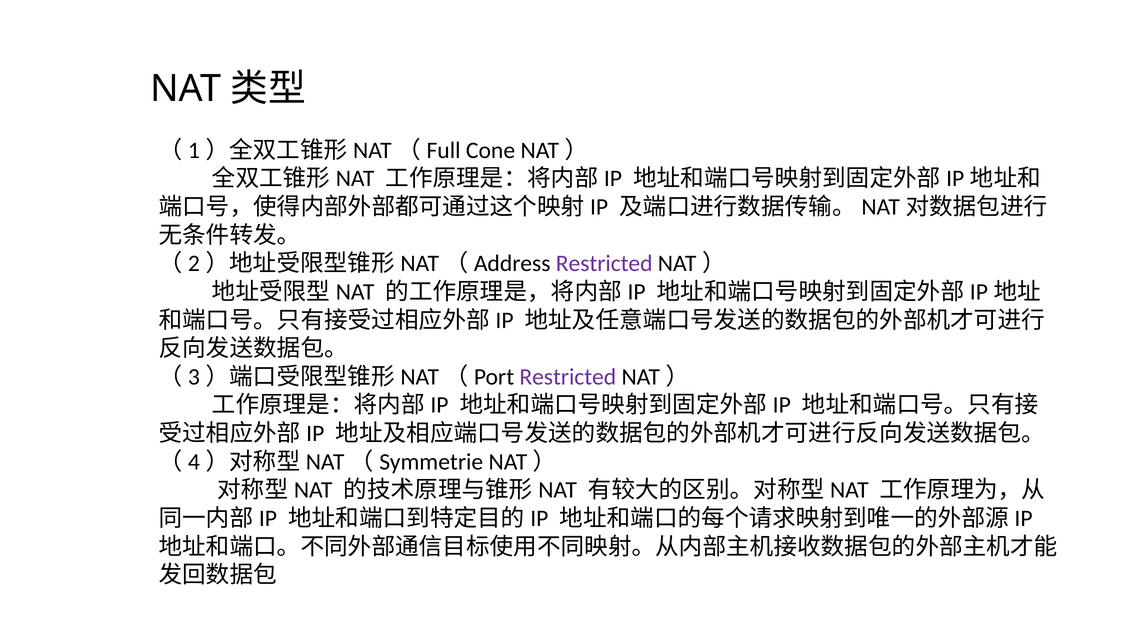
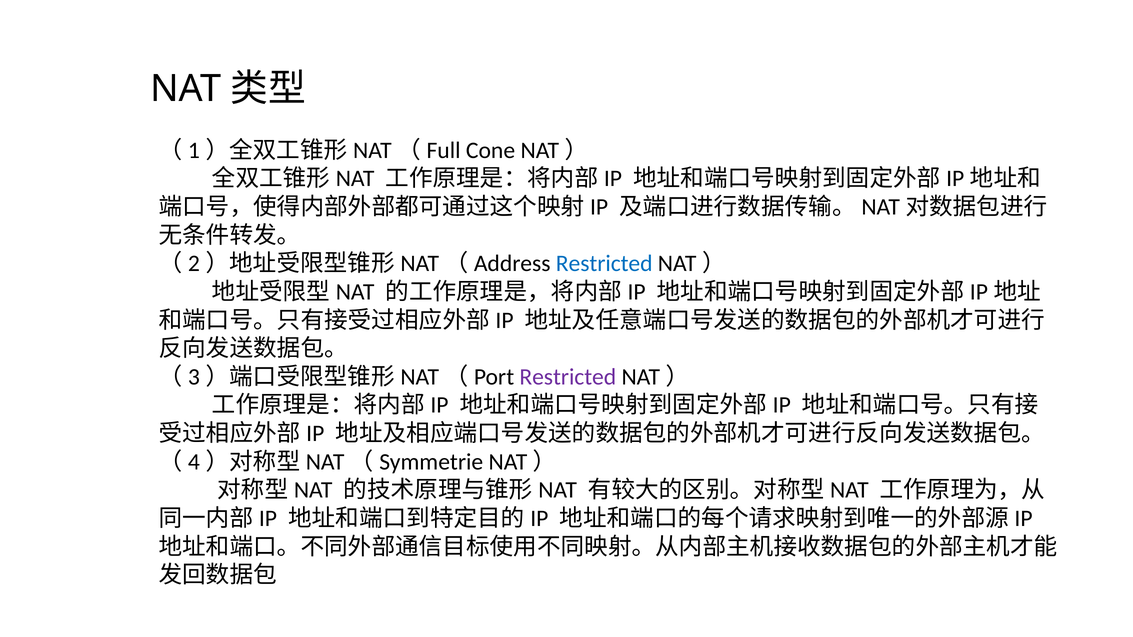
Restricted at (604, 264) colour: purple -> blue
